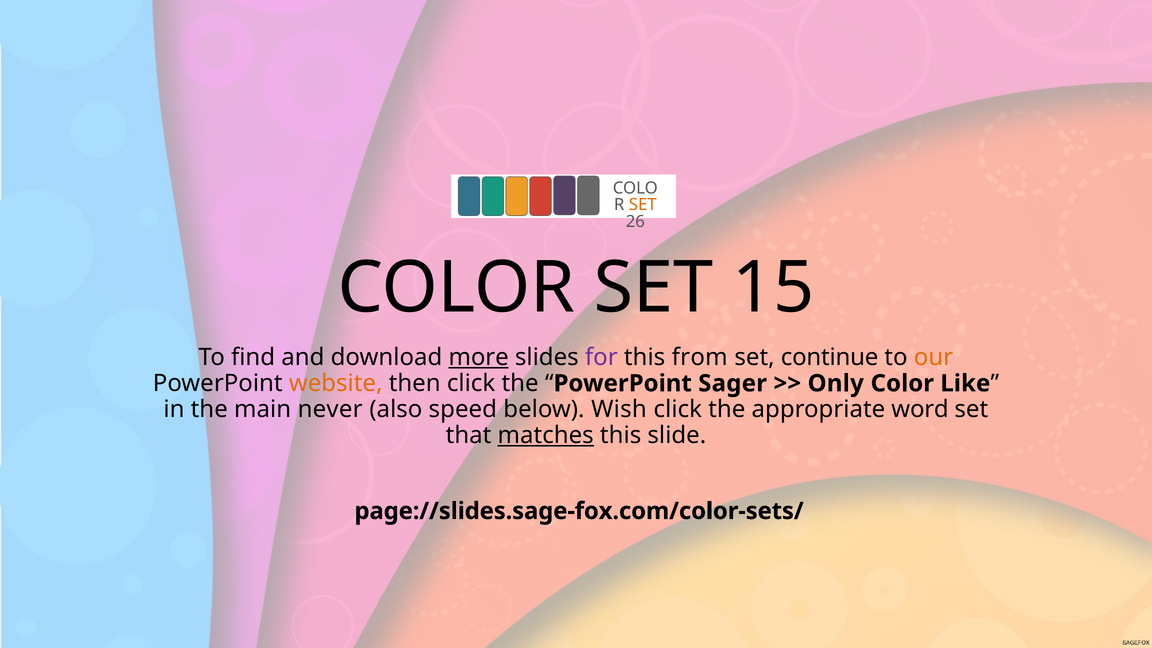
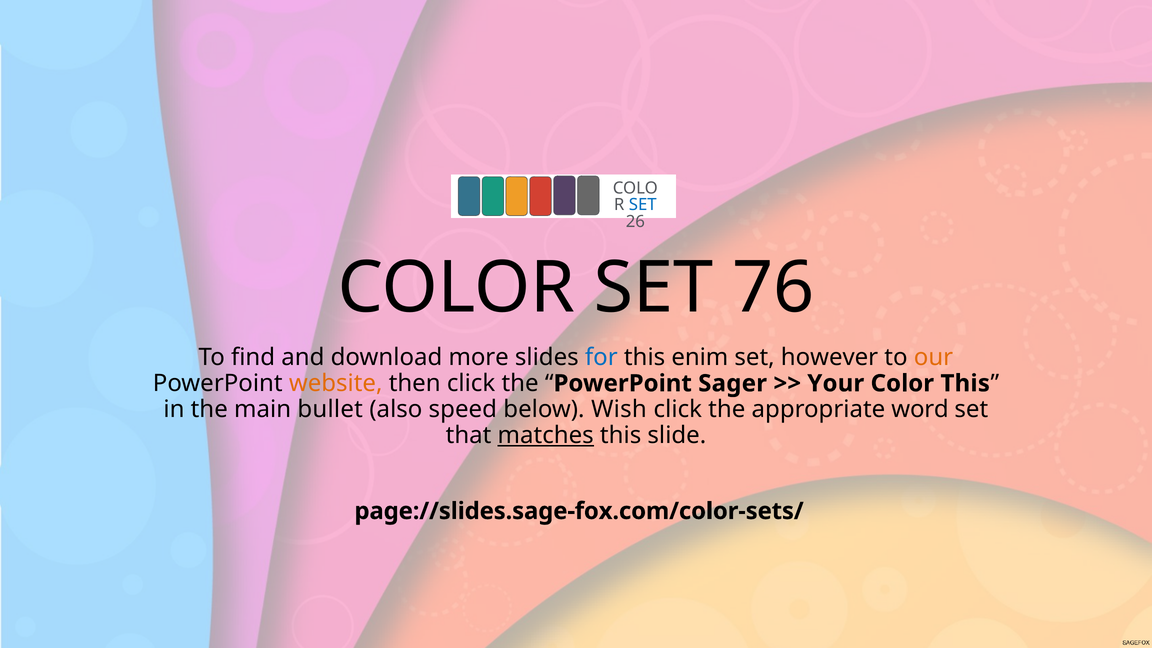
SET at (643, 205) colour: orange -> blue
15: 15 -> 76
more underline: present -> none
for colour: purple -> blue
from: from -> enim
continue: continue -> however
Only: Only -> Your
Color Like: Like -> This
never: never -> bullet
